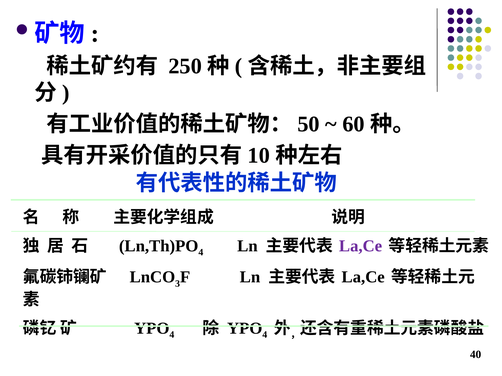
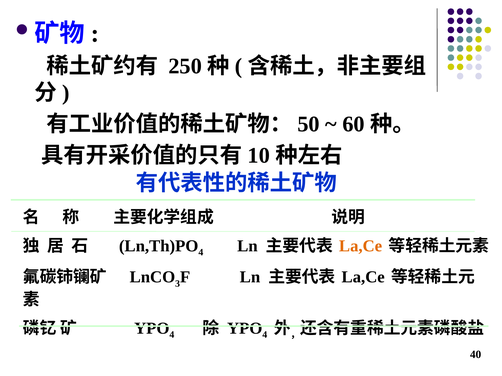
La,Ce at (361, 246) colour: purple -> orange
